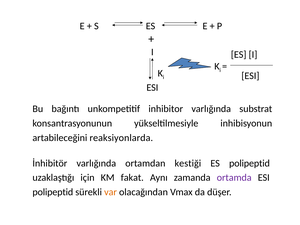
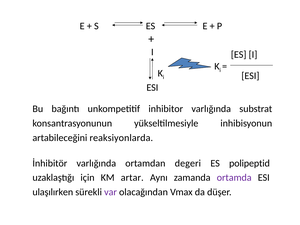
kestiği: kestiği -> degeri
fakat: fakat -> artar
polipeptid at (53, 192): polipeptid -> ulaşılırken
var colour: orange -> purple
